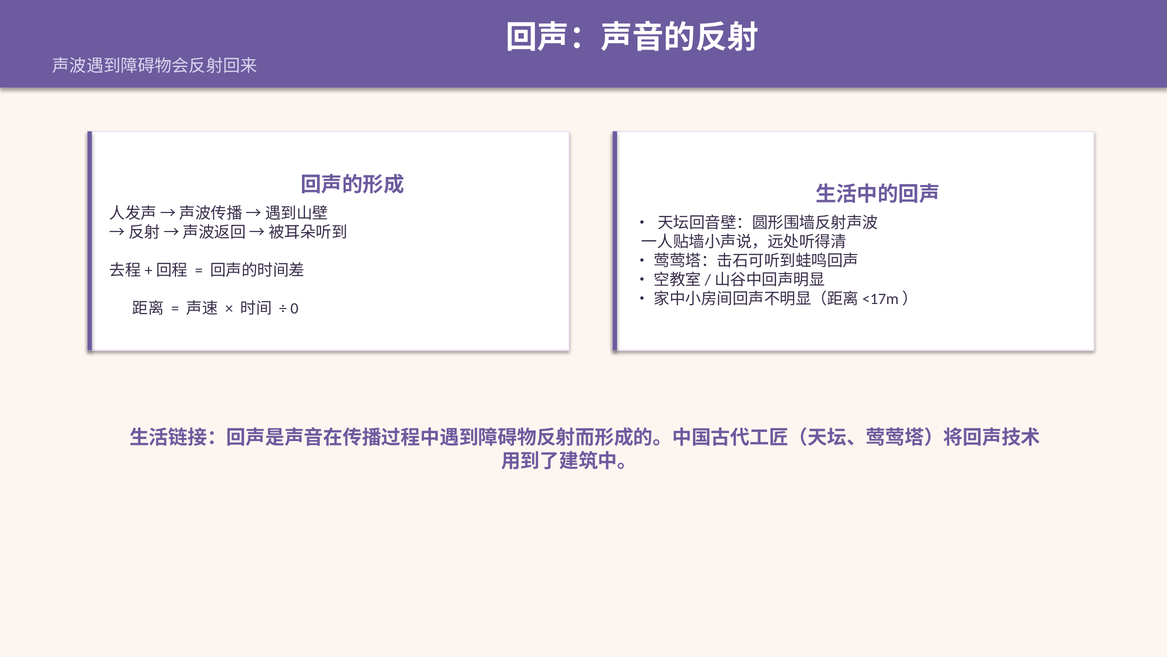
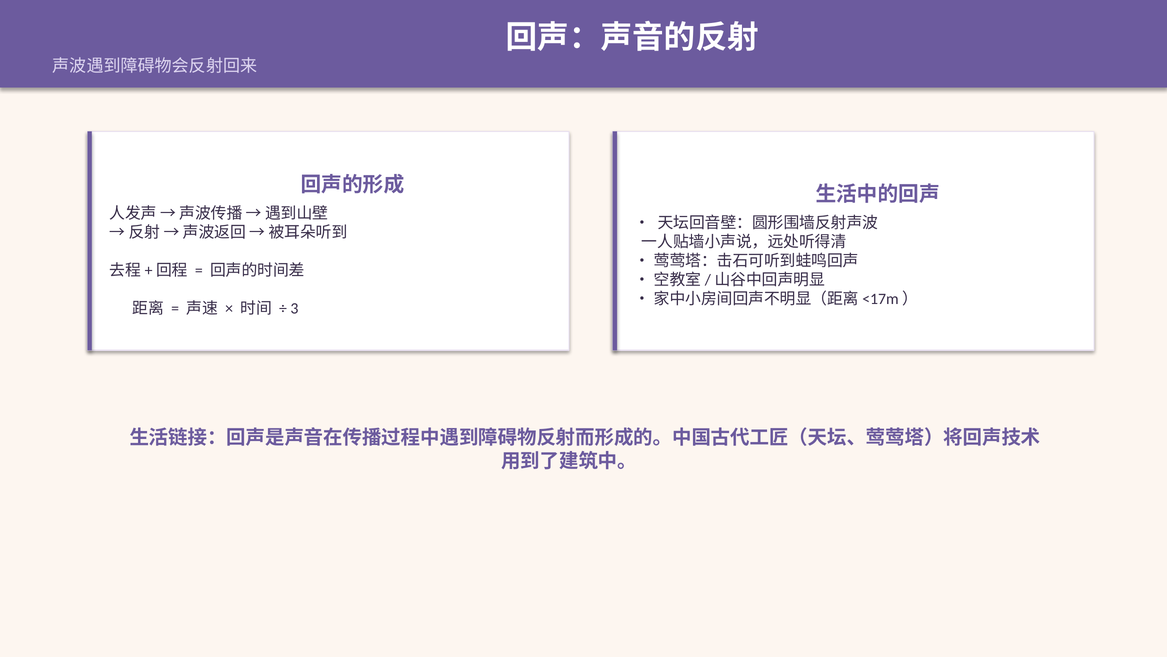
0: 0 -> 3
